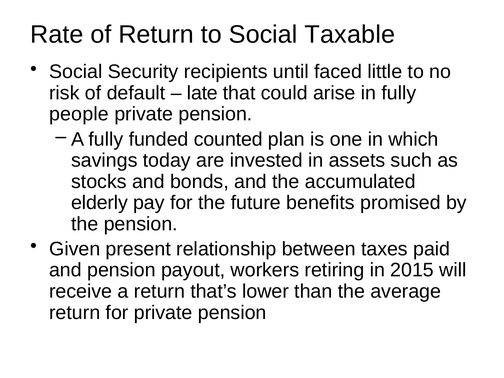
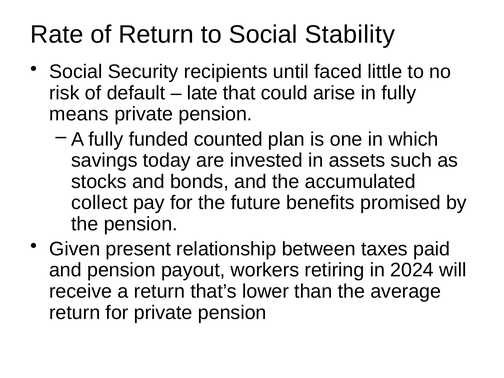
Taxable: Taxable -> Stability
people: people -> means
elderly: elderly -> collect
2015: 2015 -> 2024
